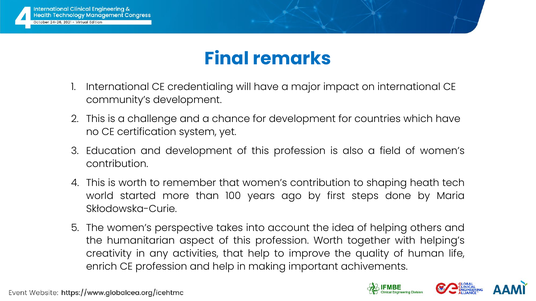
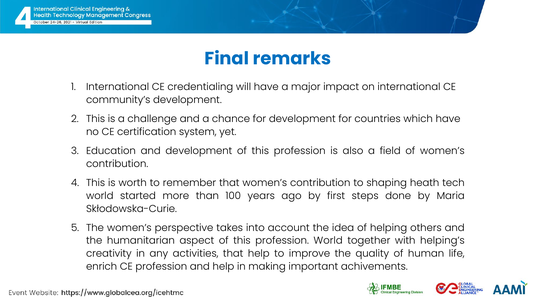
profession Worth: Worth -> World
